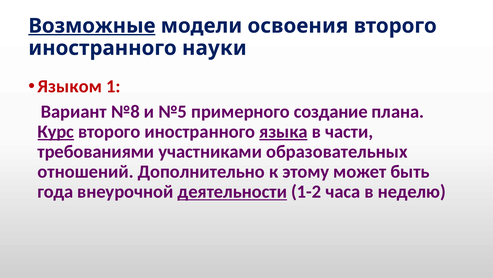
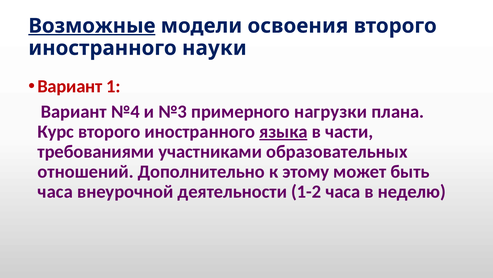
Языком at (70, 86): Языком -> Вариант
№8: №8 -> №4
№5: №5 -> №3
создание: создание -> нагрузки
Курс underline: present -> none
года at (55, 191): года -> часа
деятельности underline: present -> none
